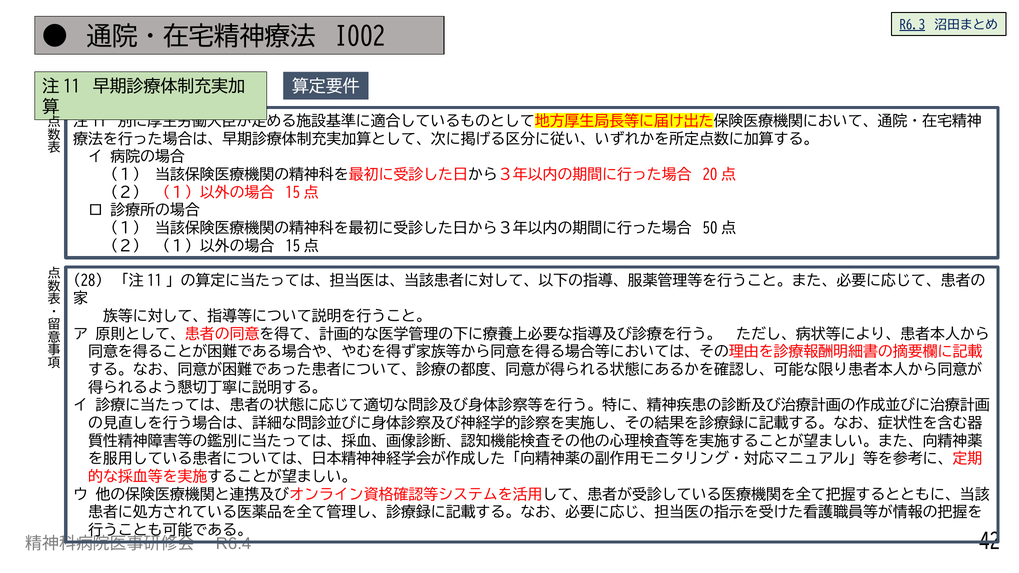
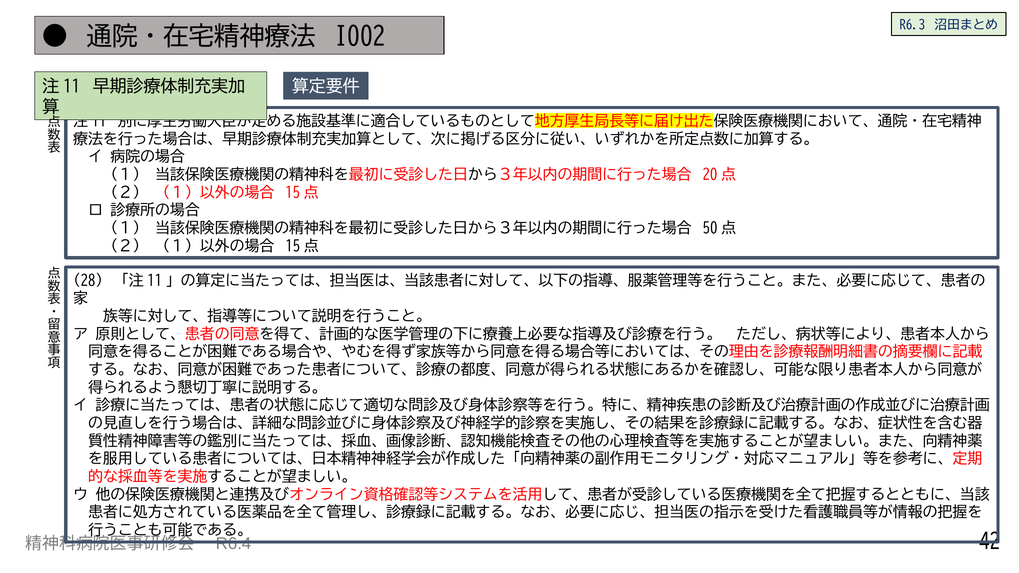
R6.3 underline: present -> none
